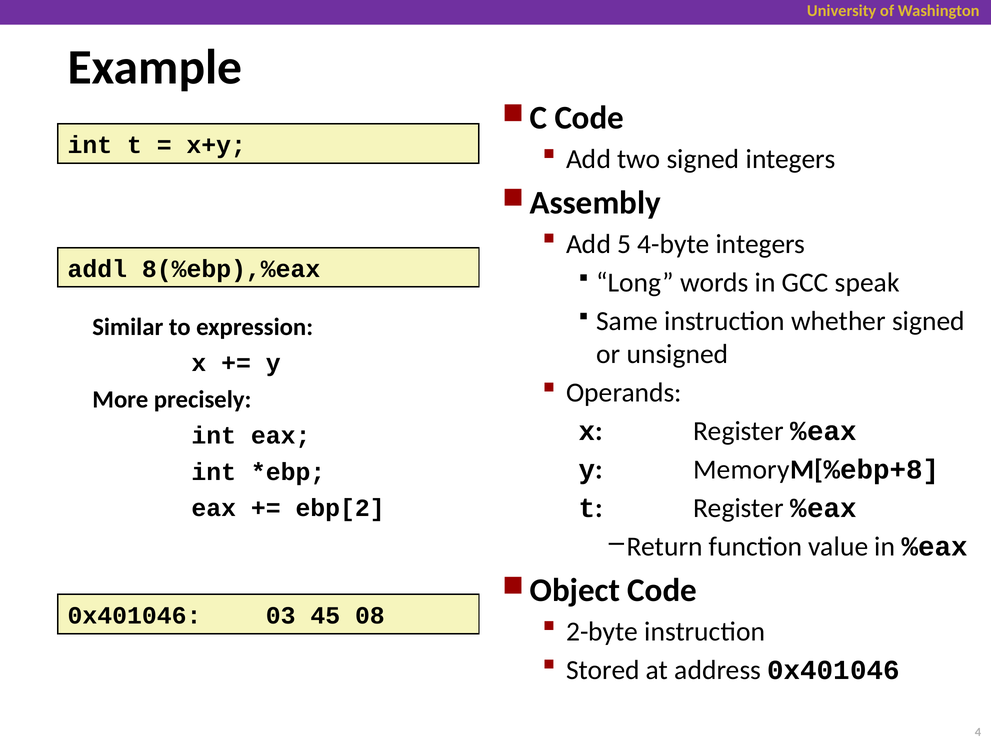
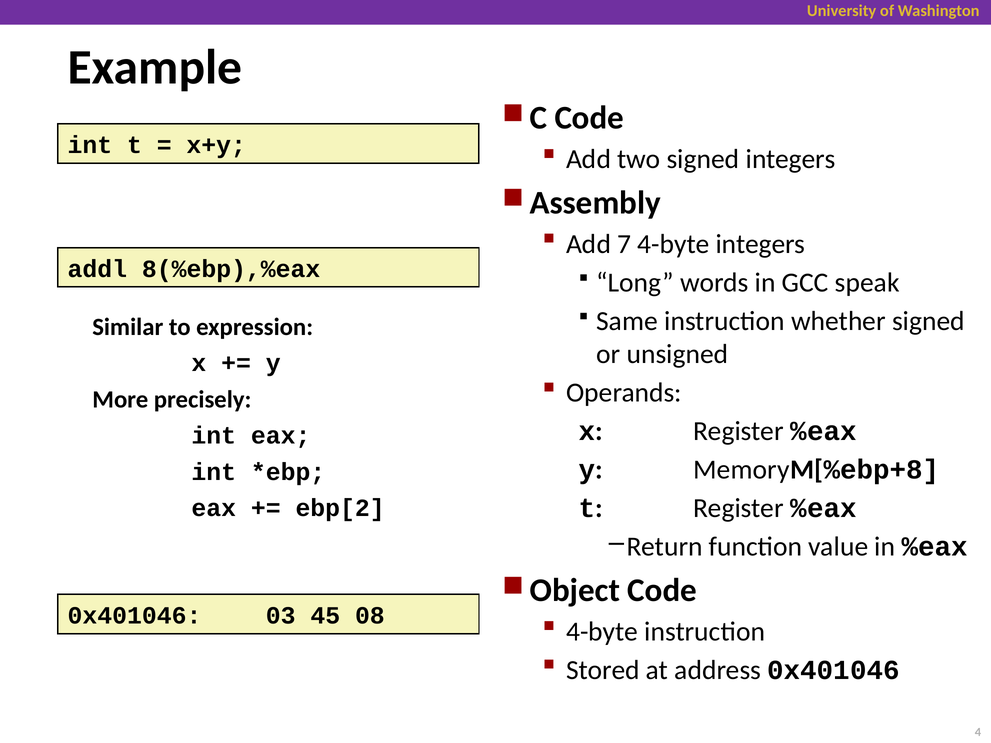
5: 5 -> 7
2-byte at (602, 632): 2-byte -> 4-byte
